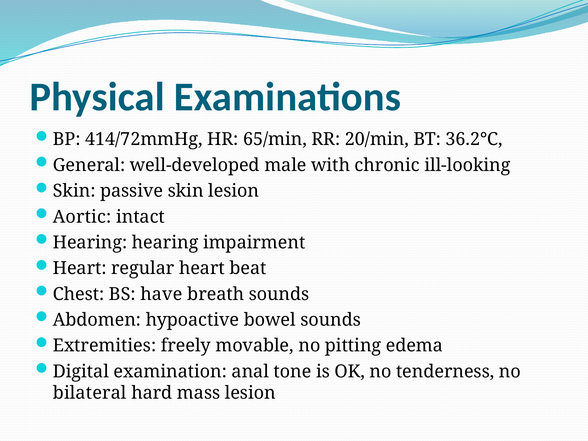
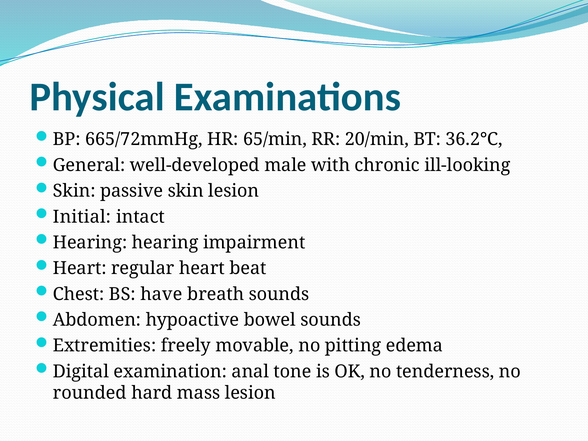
414/72mmHg: 414/72mmHg -> 665/72mmHg
Aortic: Aortic -> Initial
bilateral: bilateral -> rounded
